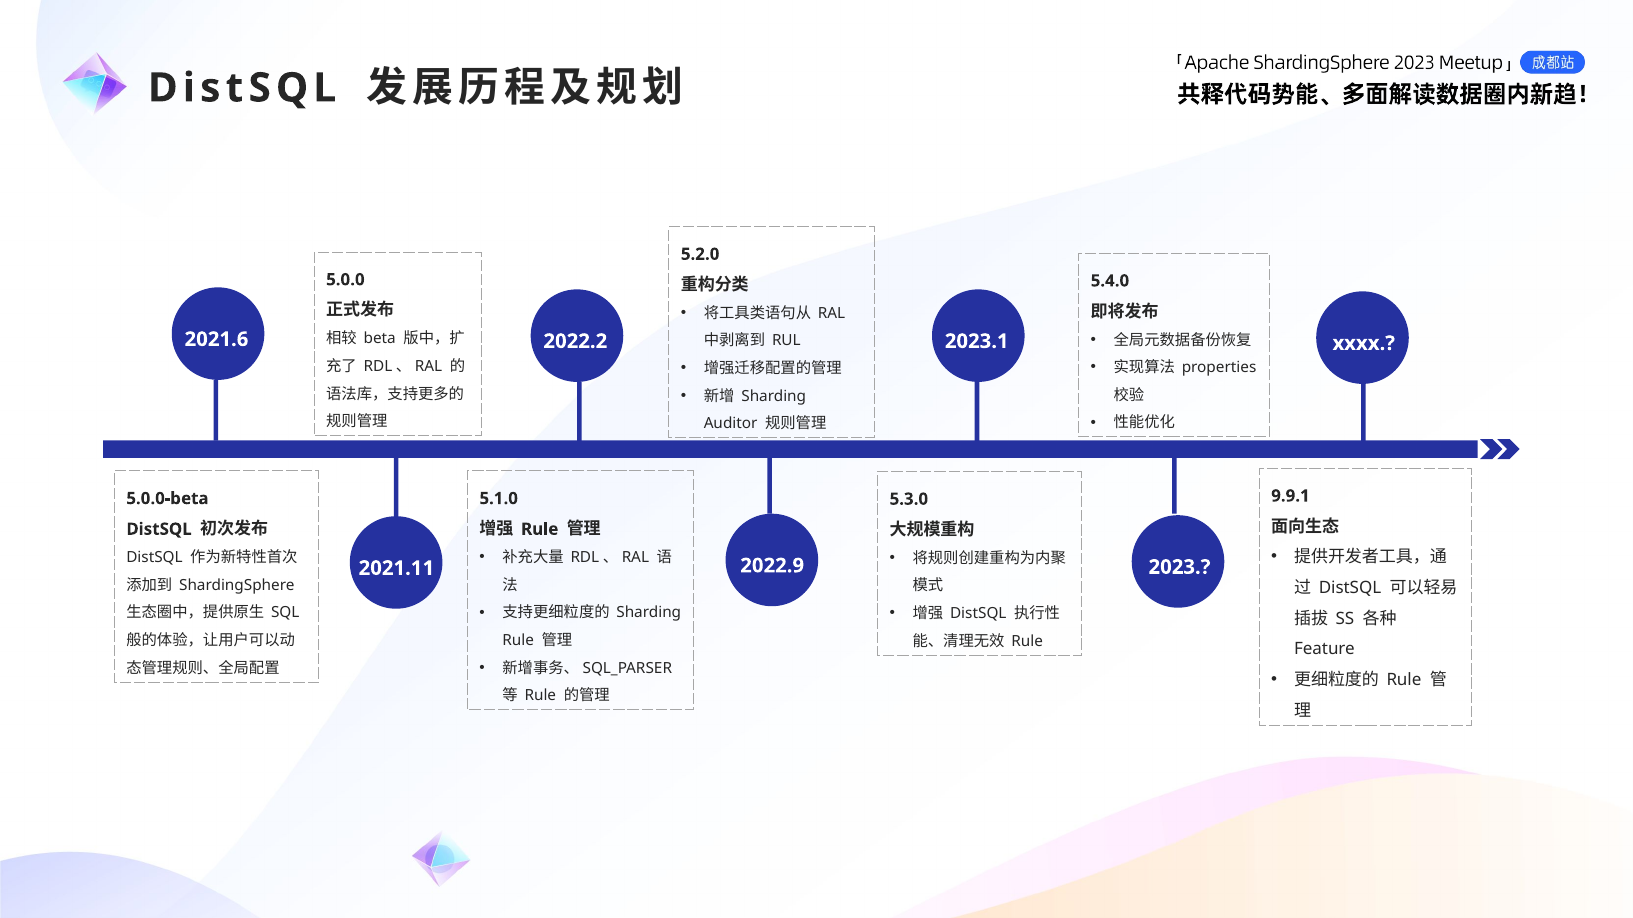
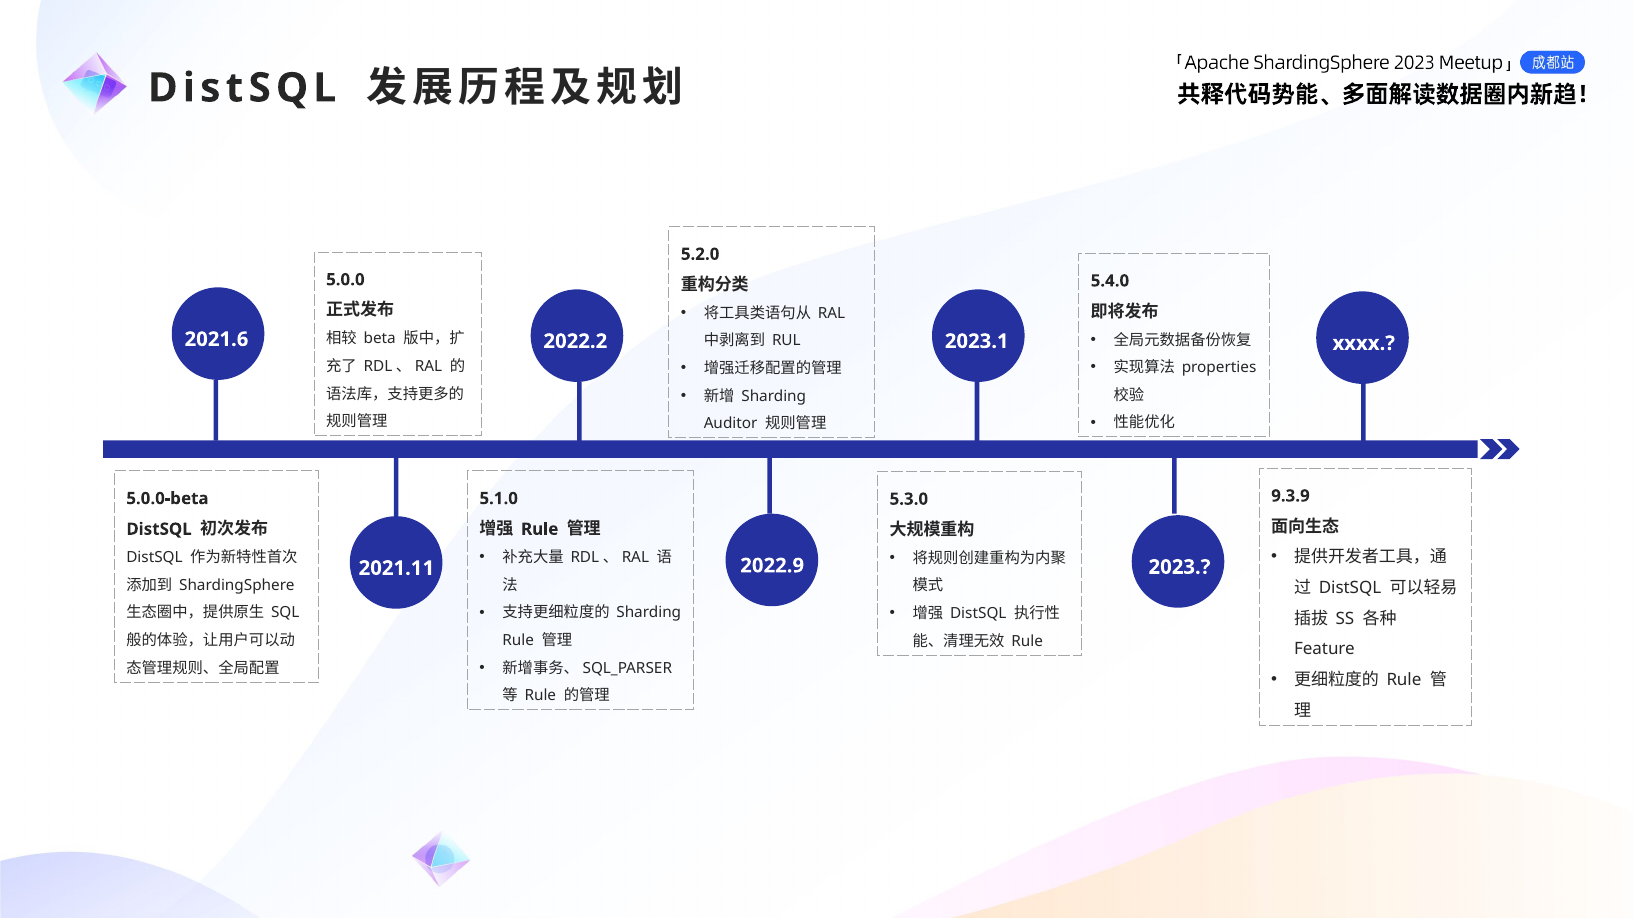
9.9.1: 9.9.1 -> 9.3.9
